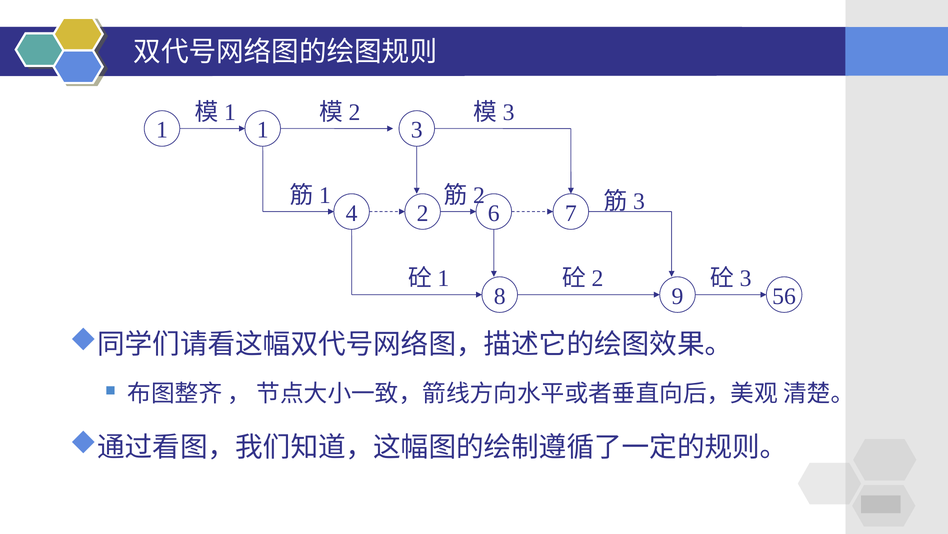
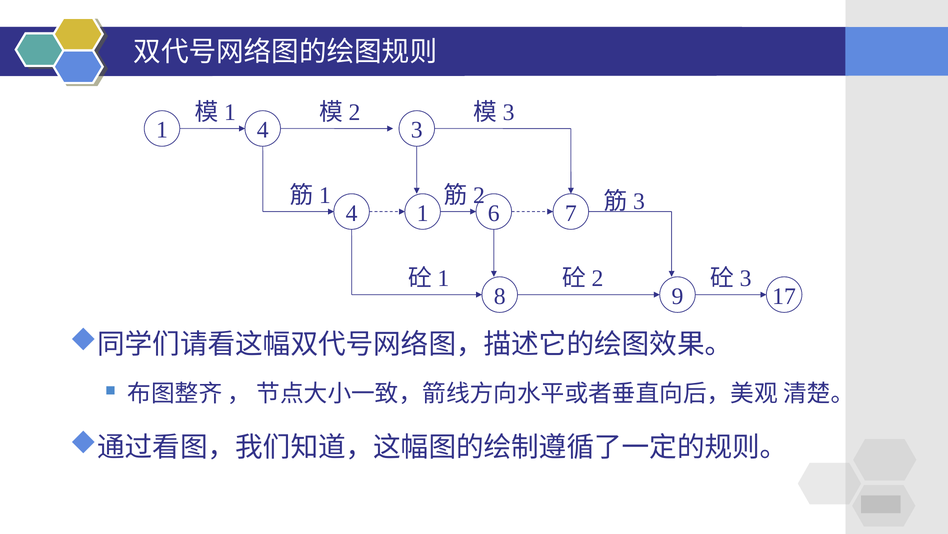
1 1: 1 -> 4
4 2: 2 -> 1
56: 56 -> 17
